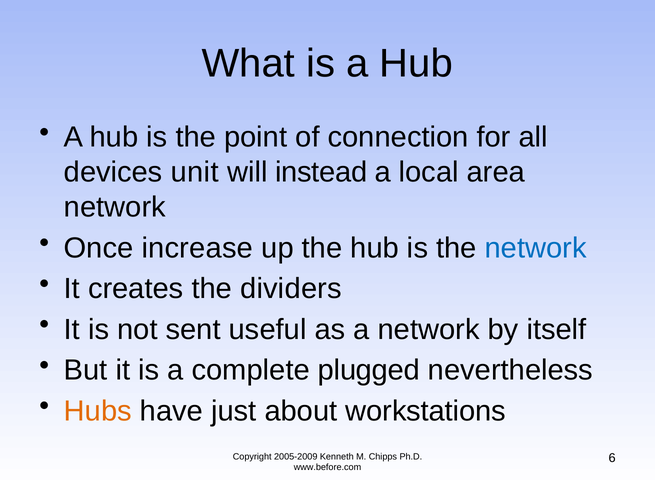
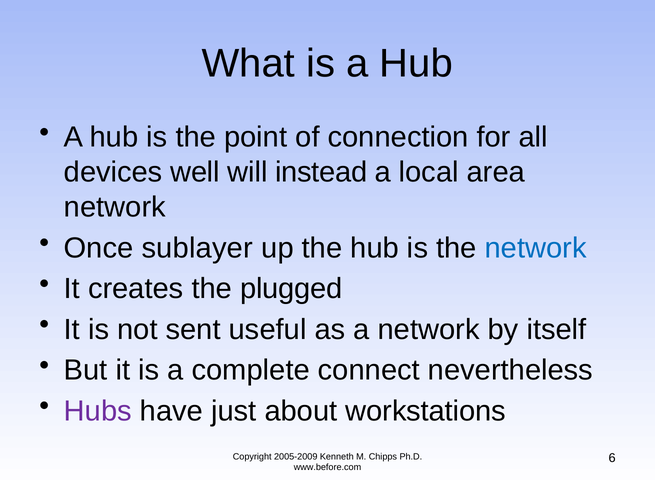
unit: unit -> well
increase: increase -> sublayer
dividers: dividers -> plugged
plugged: plugged -> connect
Hubs colour: orange -> purple
